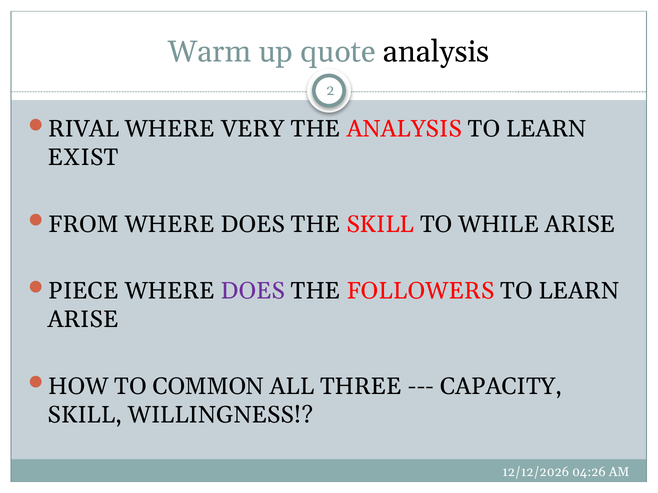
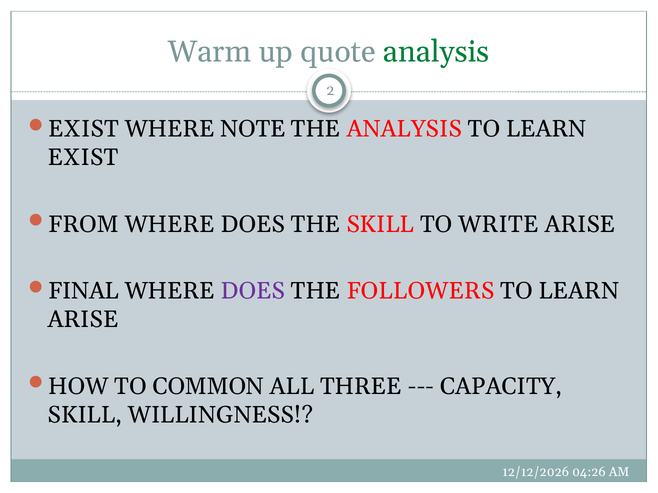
analysis at (436, 52) colour: black -> green
RIVAL at (84, 129): RIVAL -> EXIST
VERY: VERY -> NOTE
WHILE: WHILE -> WRITE
PIECE: PIECE -> FINAL
